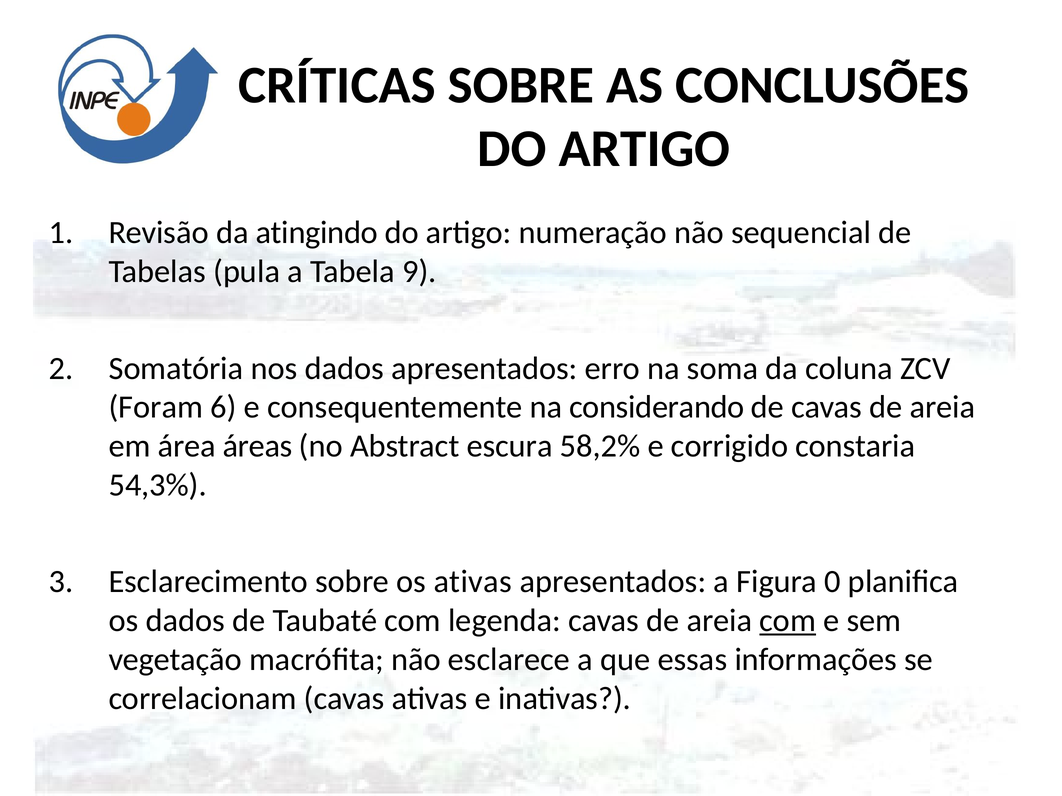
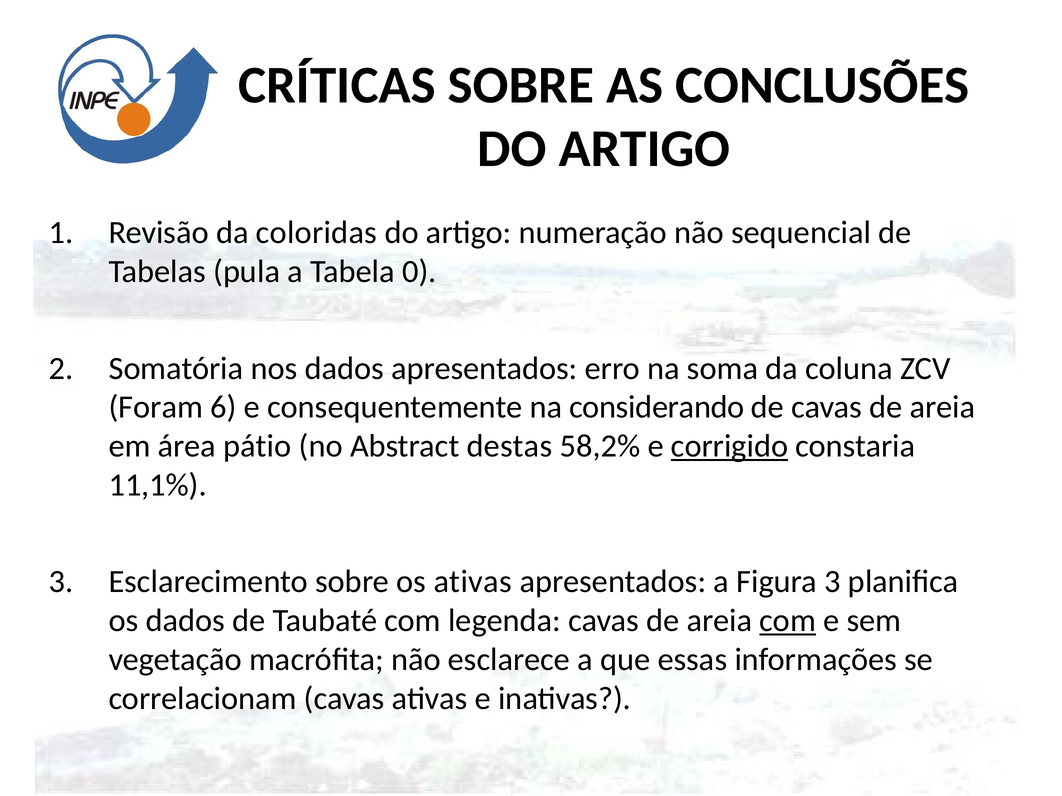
atingindo: atingindo -> coloridas
9: 9 -> 0
áreas: áreas -> pátio
escura: escura -> destas
corrigido underline: none -> present
54,3%: 54,3% -> 11,1%
Figura 0: 0 -> 3
